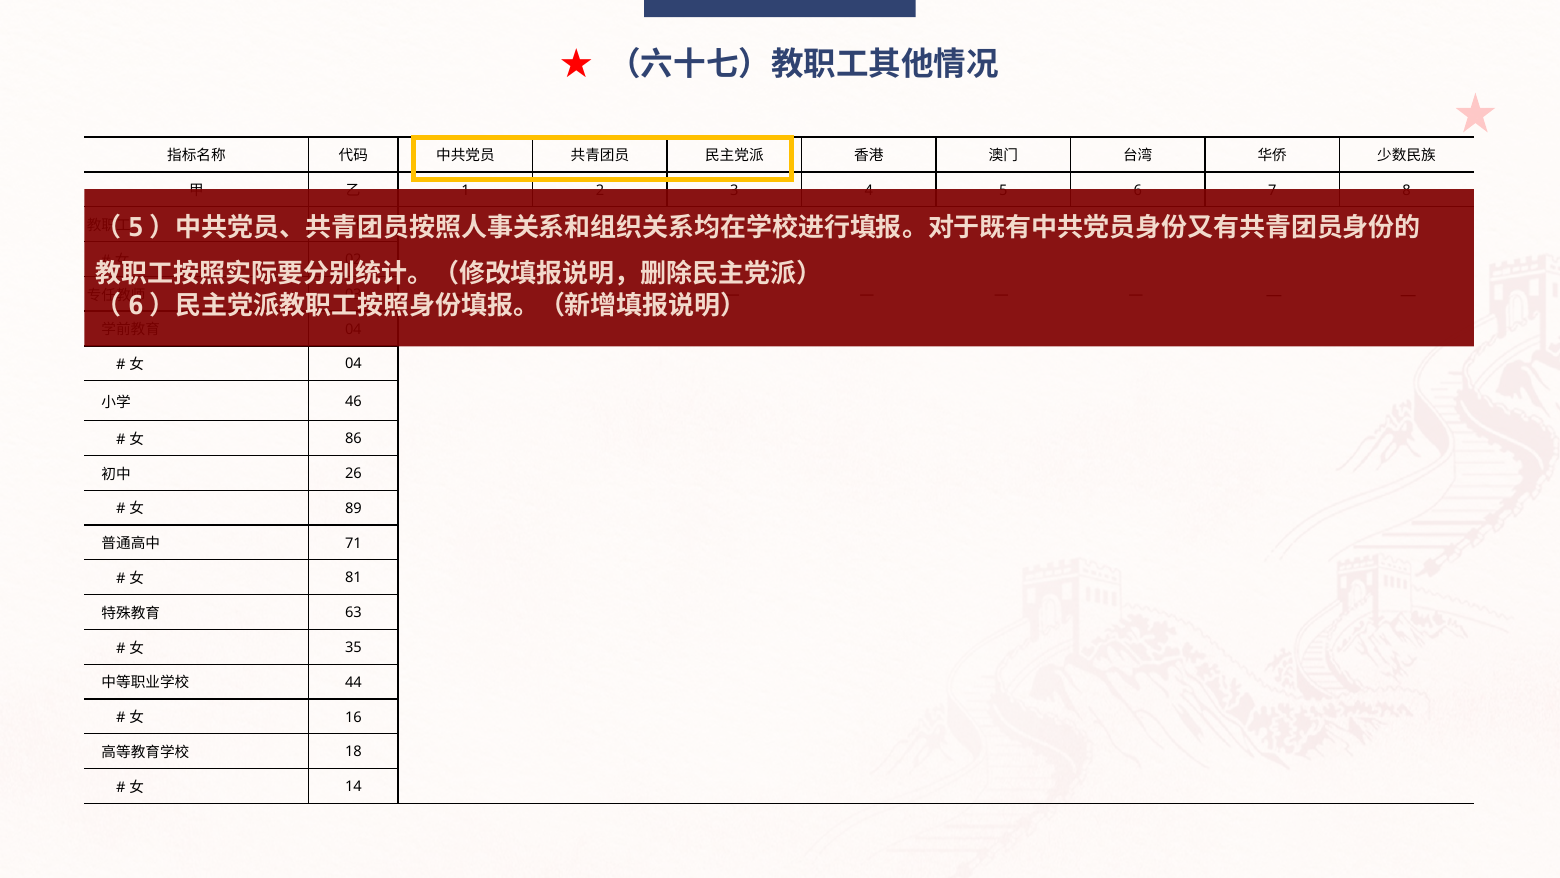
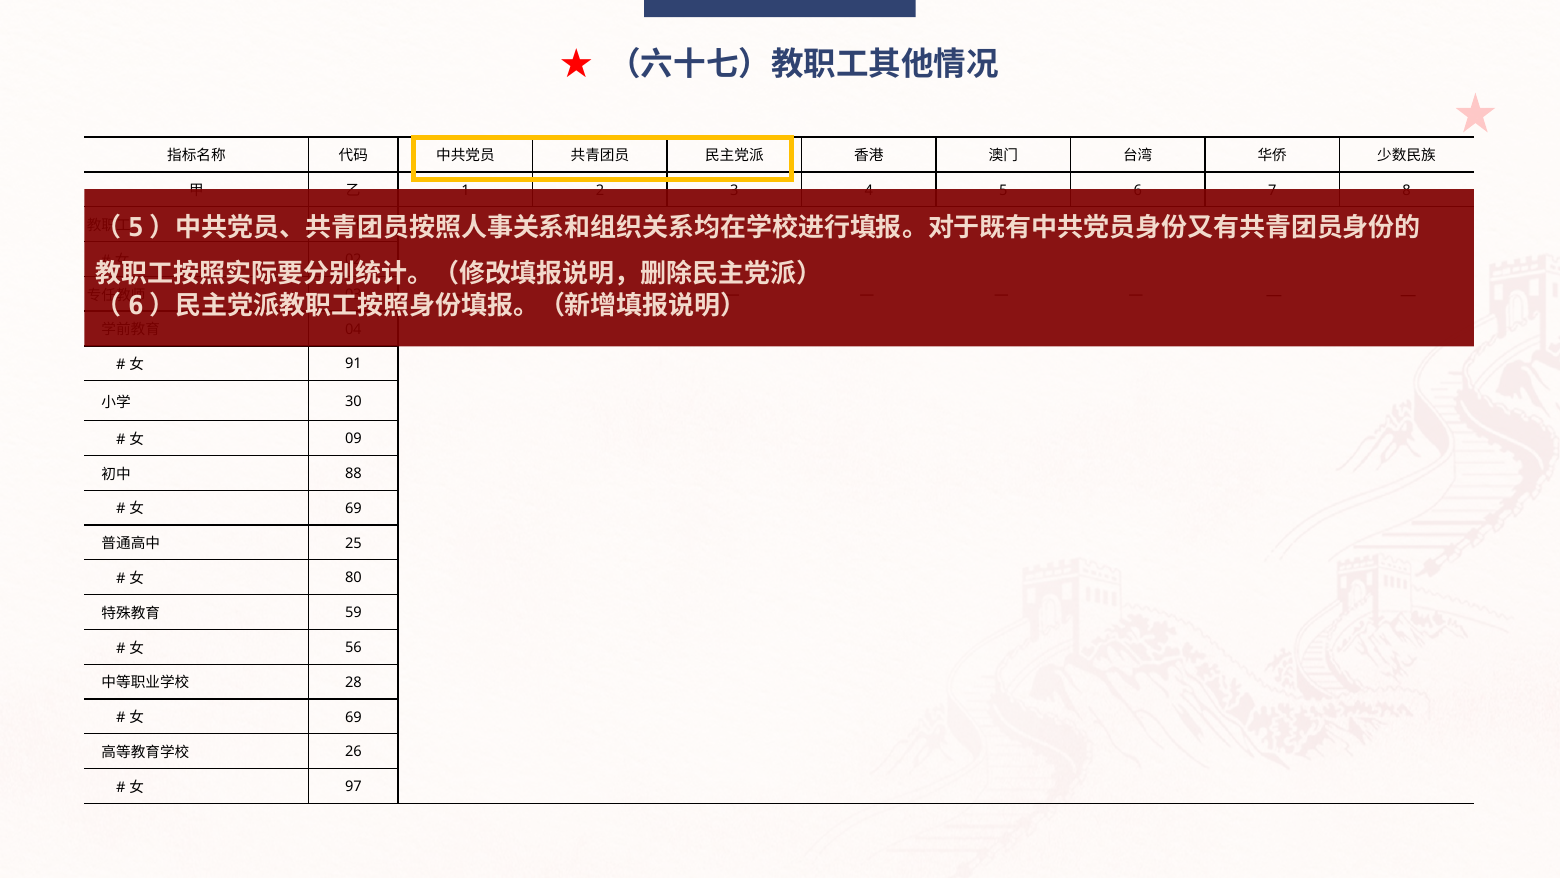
04 at (353, 364): 04 -> 91
46: 46 -> 30
86: 86 -> 09
26: 26 -> 88
89 at (353, 508): 89 -> 69
71: 71 -> 25
81: 81 -> 80
63: 63 -> 59
35: 35 -> 56
44: 44 -> 28
16 at (353, 717): 16 -> 69
18: 18 -> 26
14: 14 -> 97
